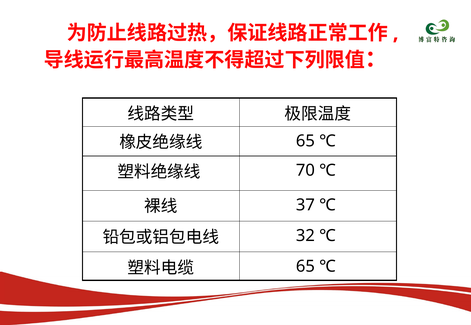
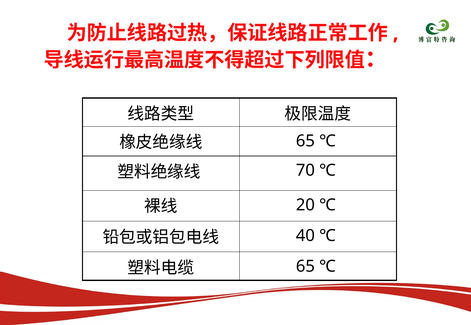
37: 37 -> 20
32: 32 -> 40
